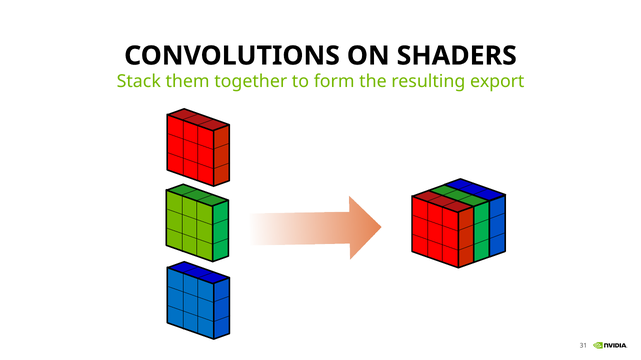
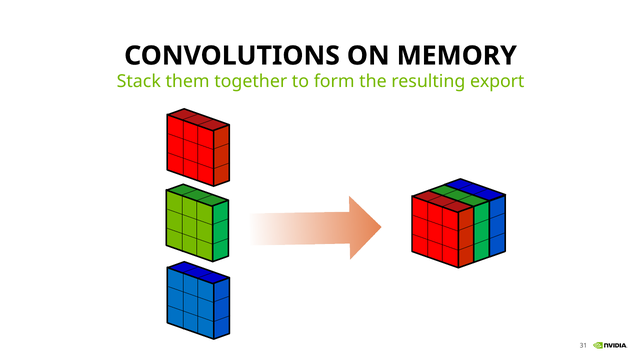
SHADERS: SHADERS -> MEMORY
